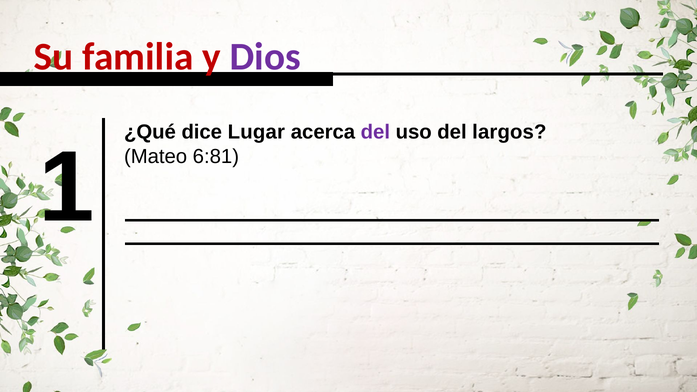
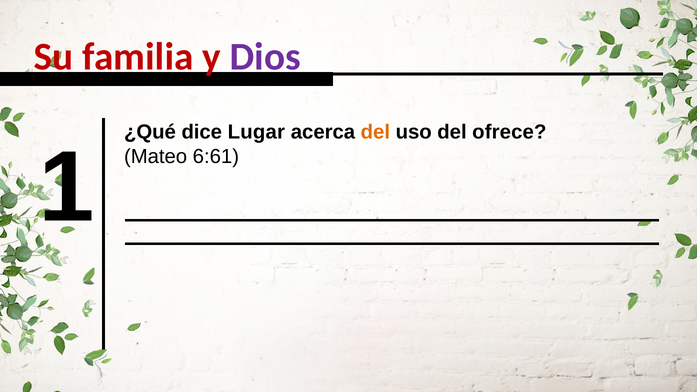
del at (375, 132) colour: purple -> orange
largos: largos -> ofrece
6:81: 6:81 -> 6:61
